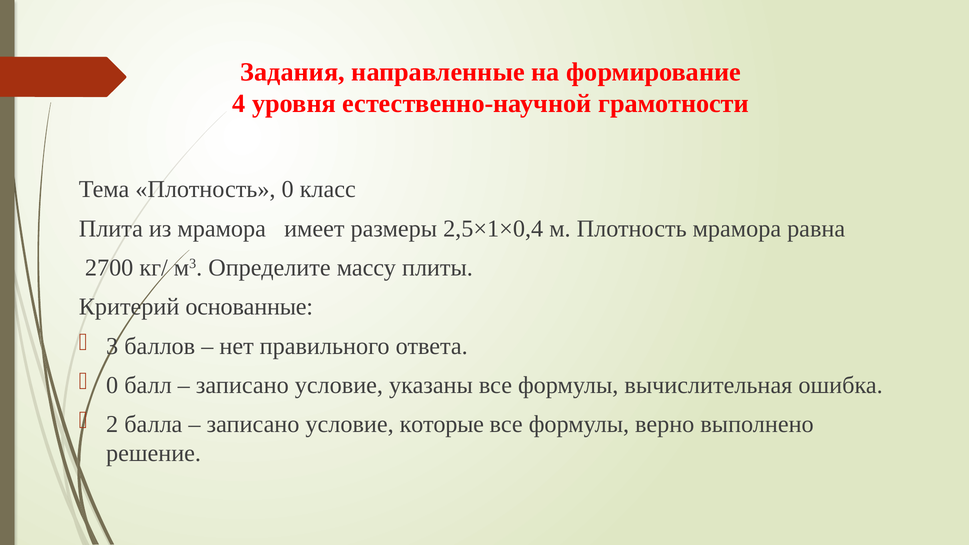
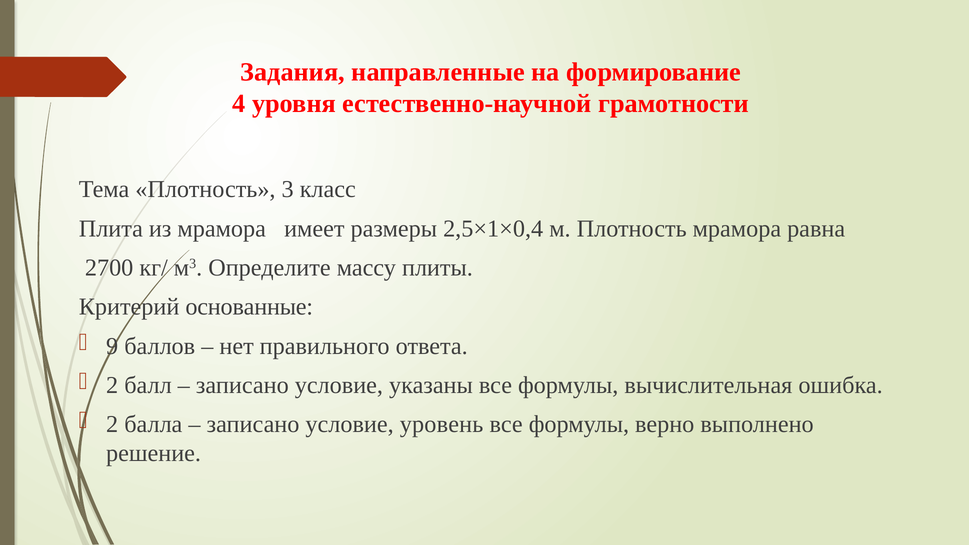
Плотность 0: 0 -> 3
3: 3 -> 9
0 at (112, 385): 0 -> 2
которые: которые -> уровень
